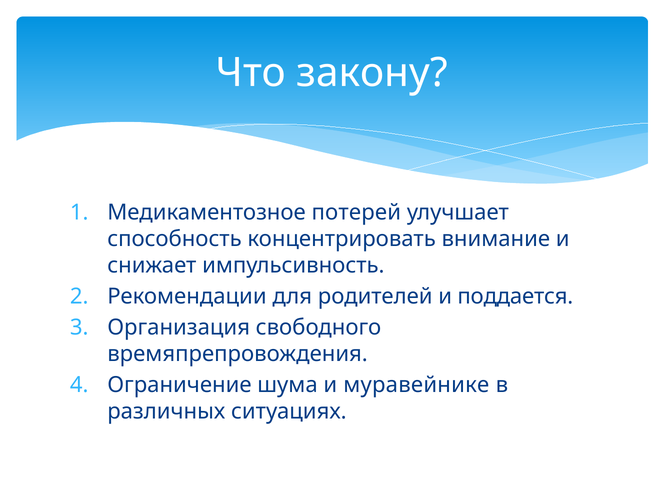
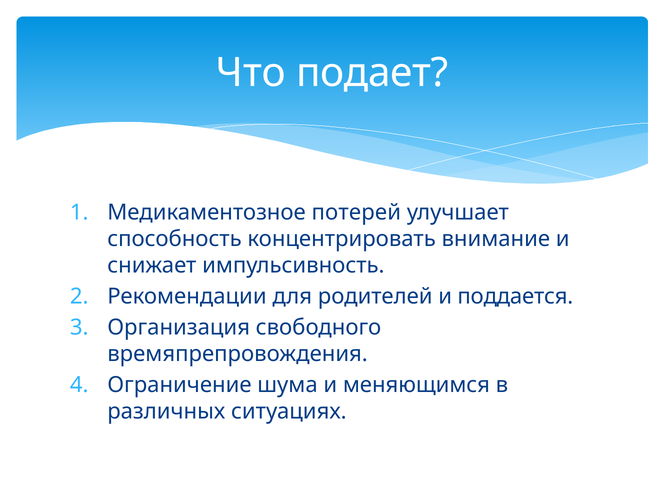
закону: закону -> подает
муравейнике: муравейнике -> меняющимся
